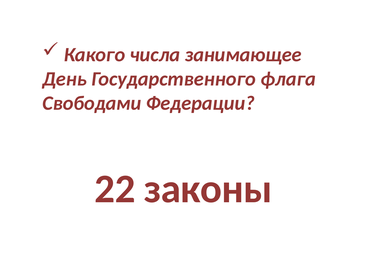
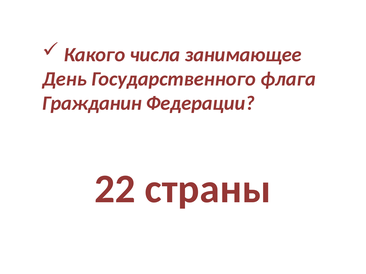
Свободами: Свободами -> Гражданин
законы: законы -> страны
